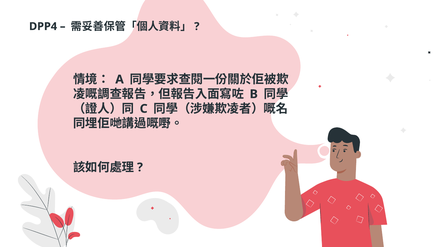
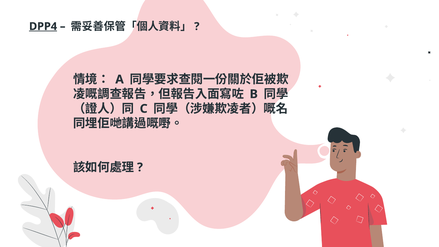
DPP4 underline: none -> present
